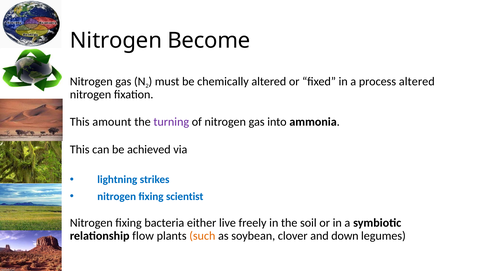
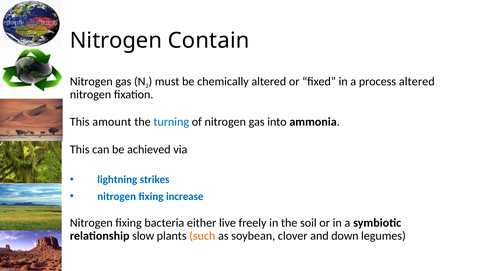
Become: Become -> Contain
turning colour: purple -> blue
scientist: scientist -> increase
flow: flow -> slow
